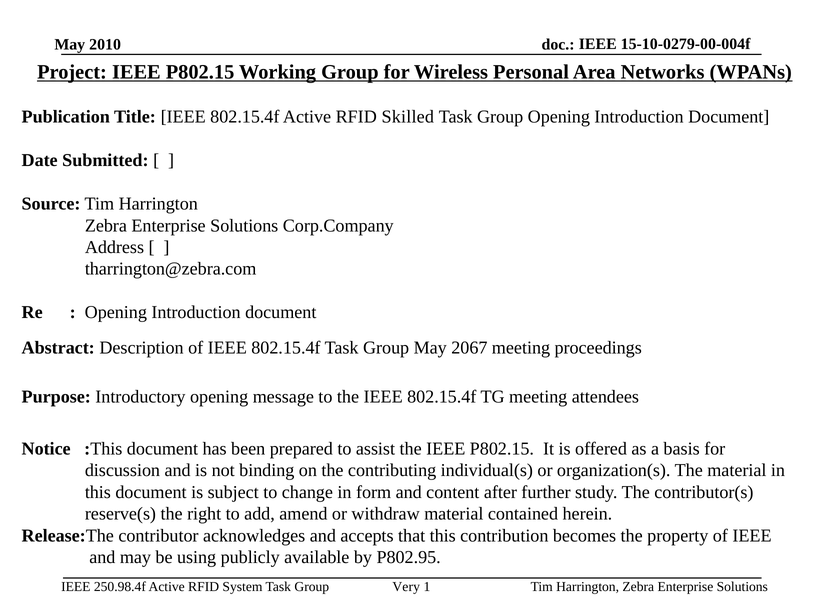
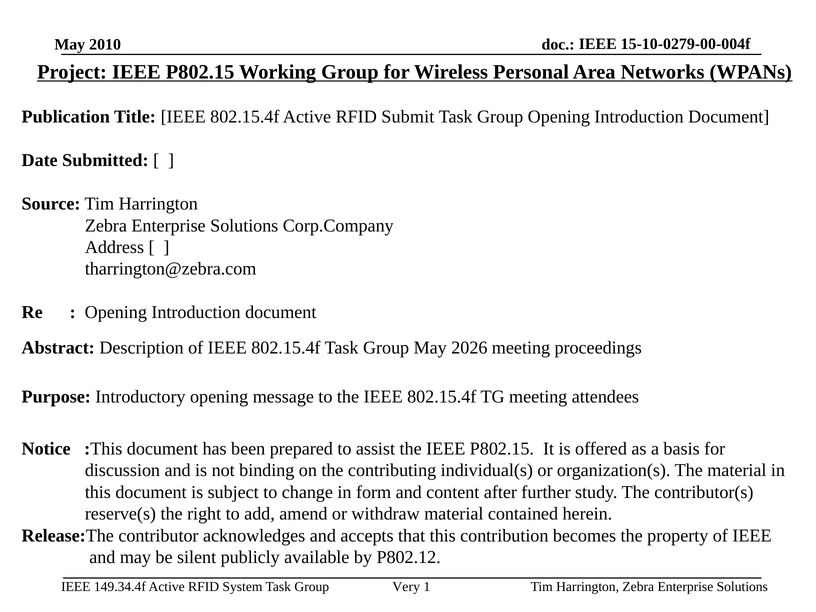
Skilled: Skilled -> Submit
2067: 2067 -> 2026
using: using -> silent
P802.95: P802.95 -> P802.12
250.98.4f: 250.98.4f -> 149.34.4f
